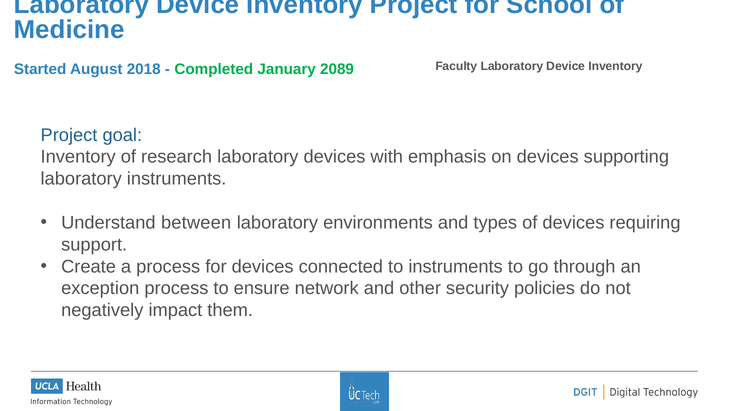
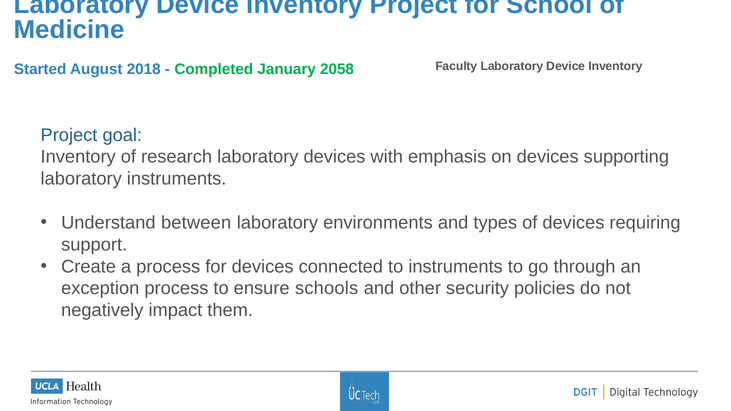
2089: 2089 -> 2058
network: network -> schools
